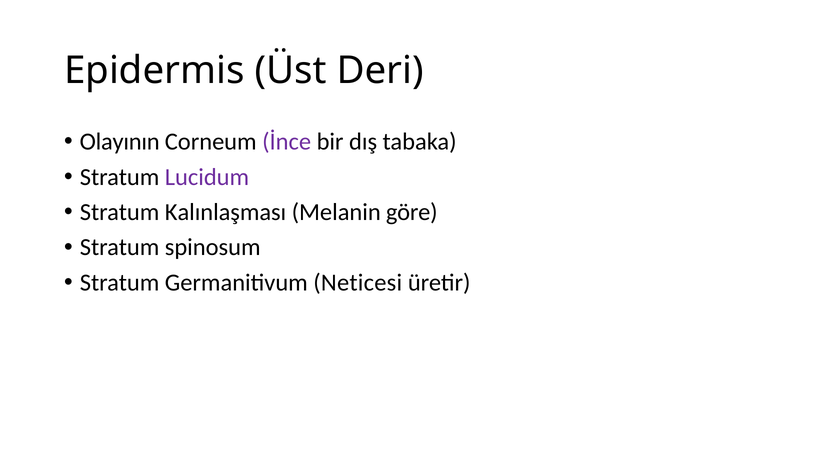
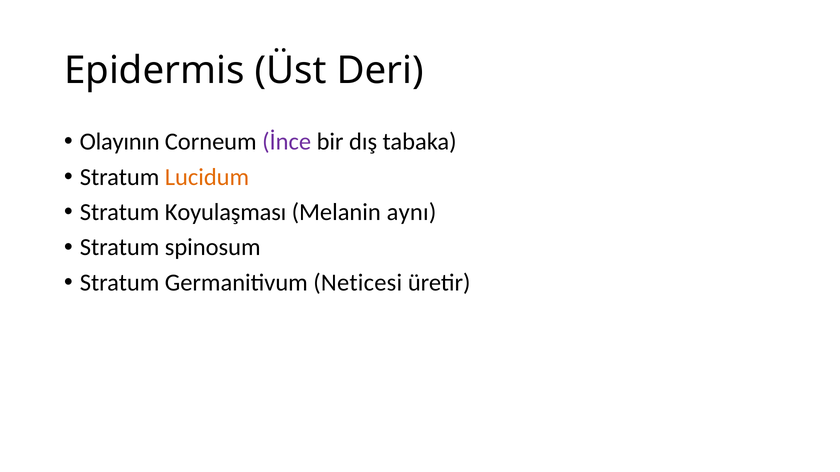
Lucidum colour: purple -> orange
Kalınlaşması: Kalınlaşması -> Koyulaşması
göre: göre -> aynı
